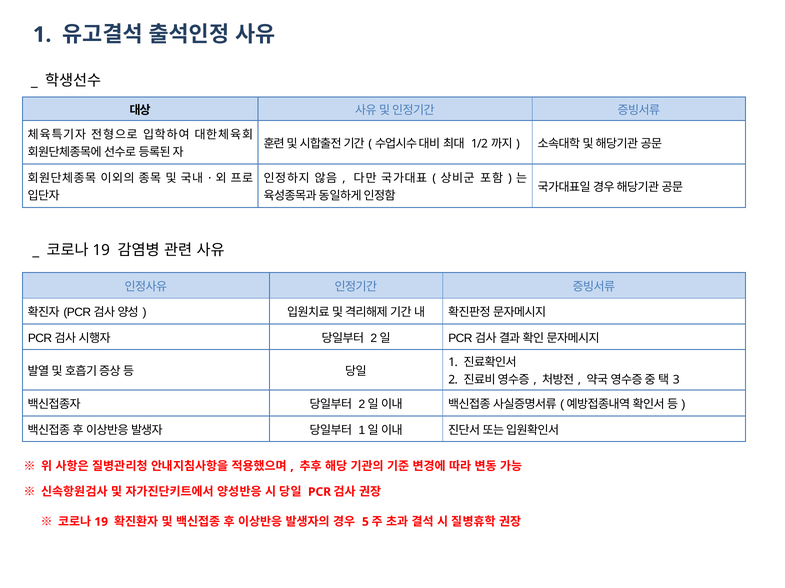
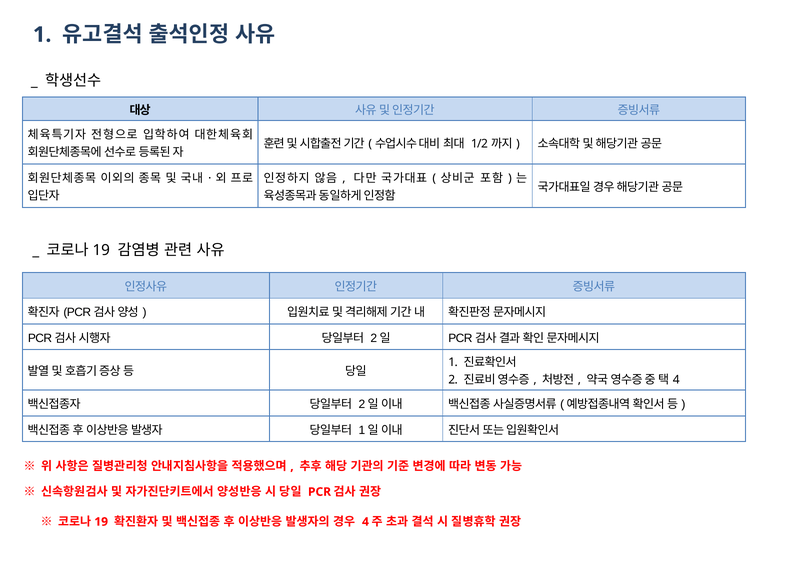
3 at (676, 380): 3 -> 4
5 at (365, 522): 5 -> 4
